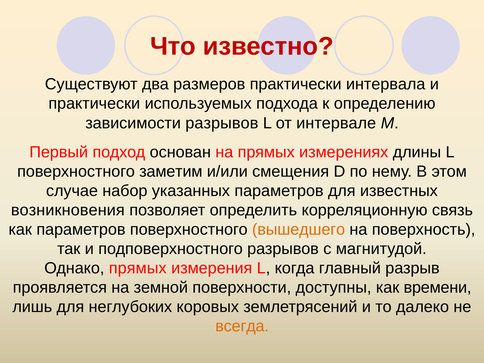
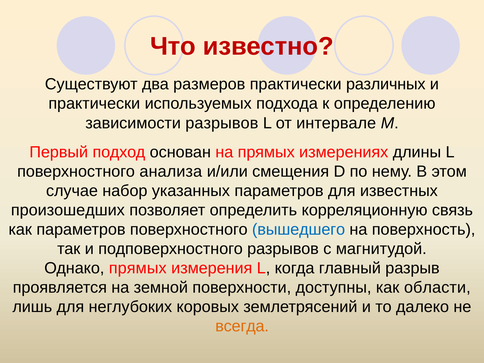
интервала: интервала -> различных
заметим: заметим -> анализа
возникновения: возникновения -> произошедших
вышедшего colour: orange -> blue
времени: времени -> области
